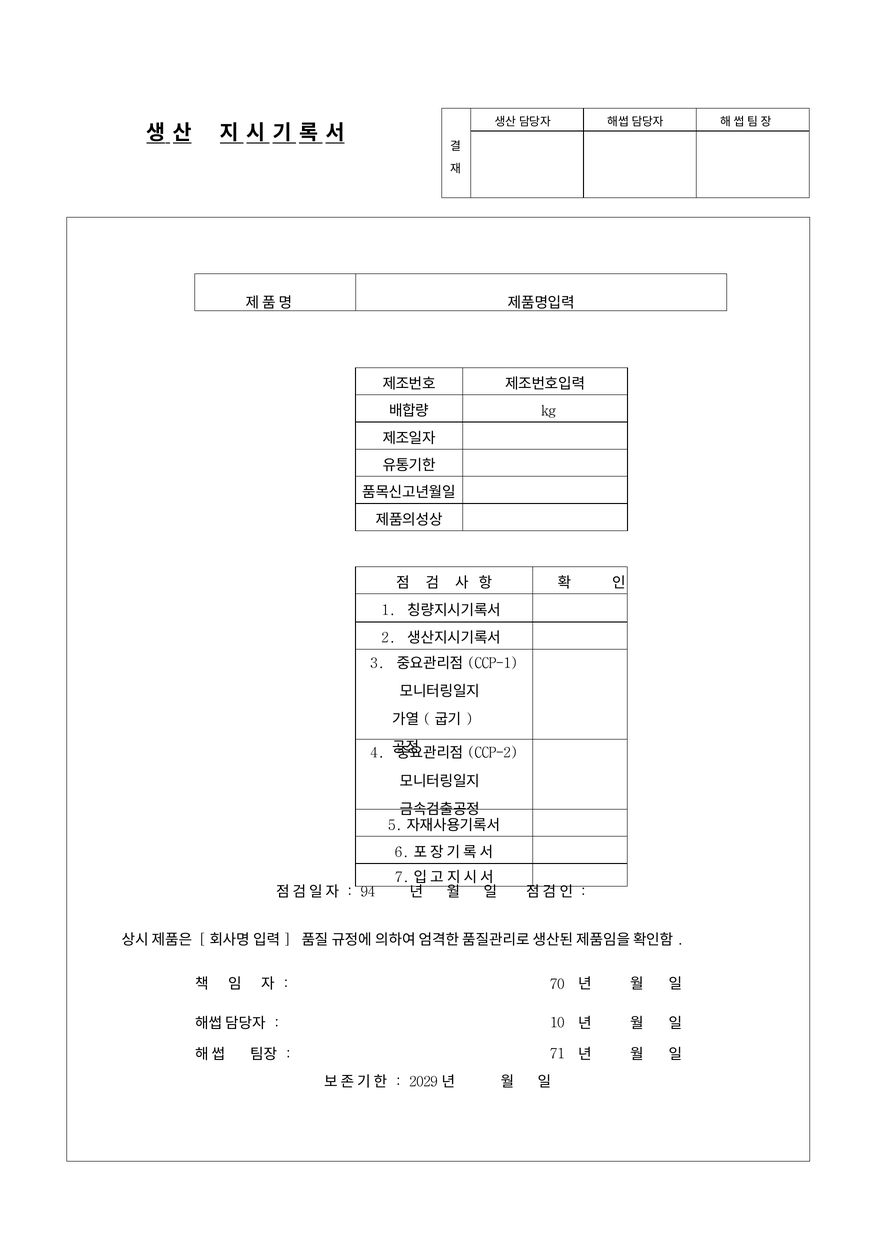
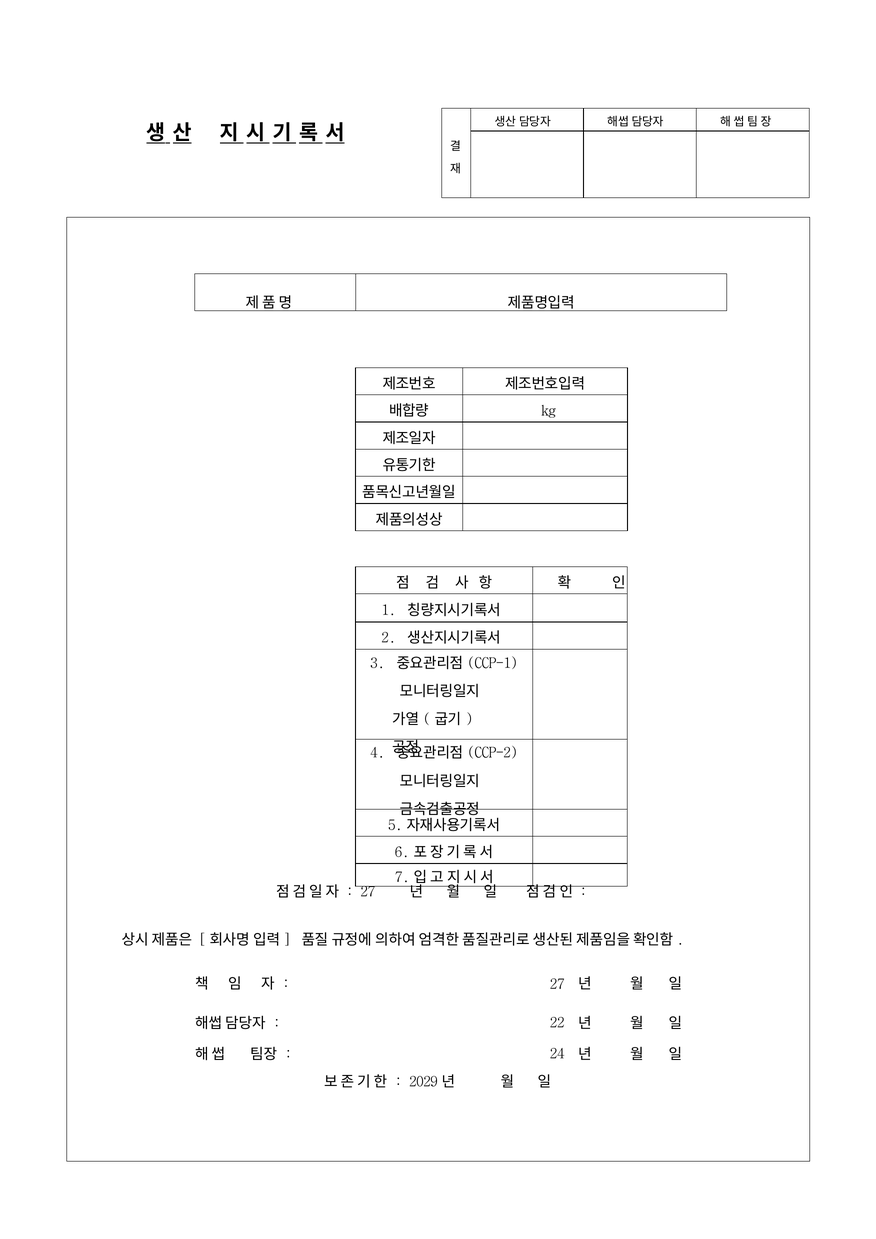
94 at (368, 891): 94 -> 27
70 at (557, 984): 70 -> 27
10: 10 -> 22
71: 71 -> 24
